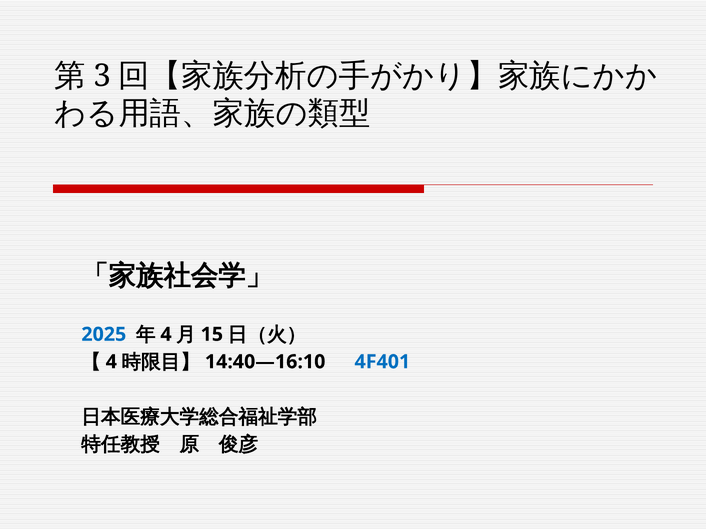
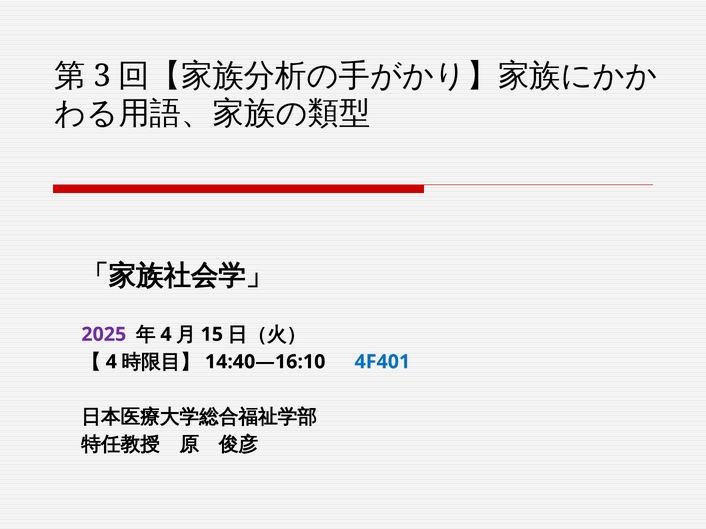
2025 colour: blue -> purple
